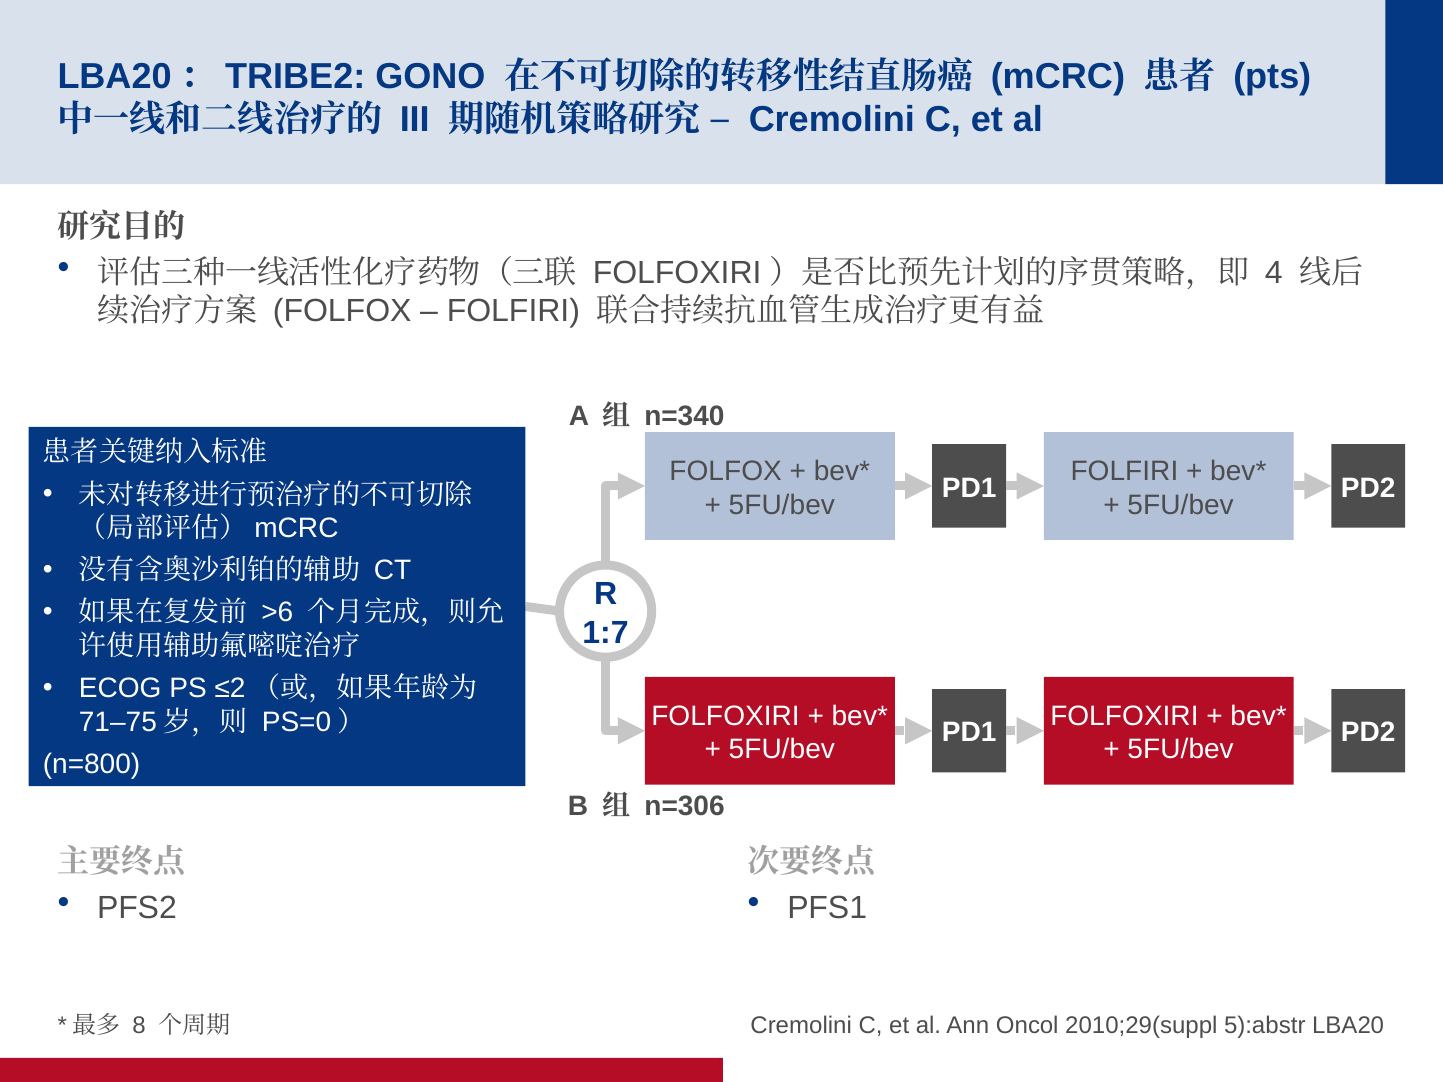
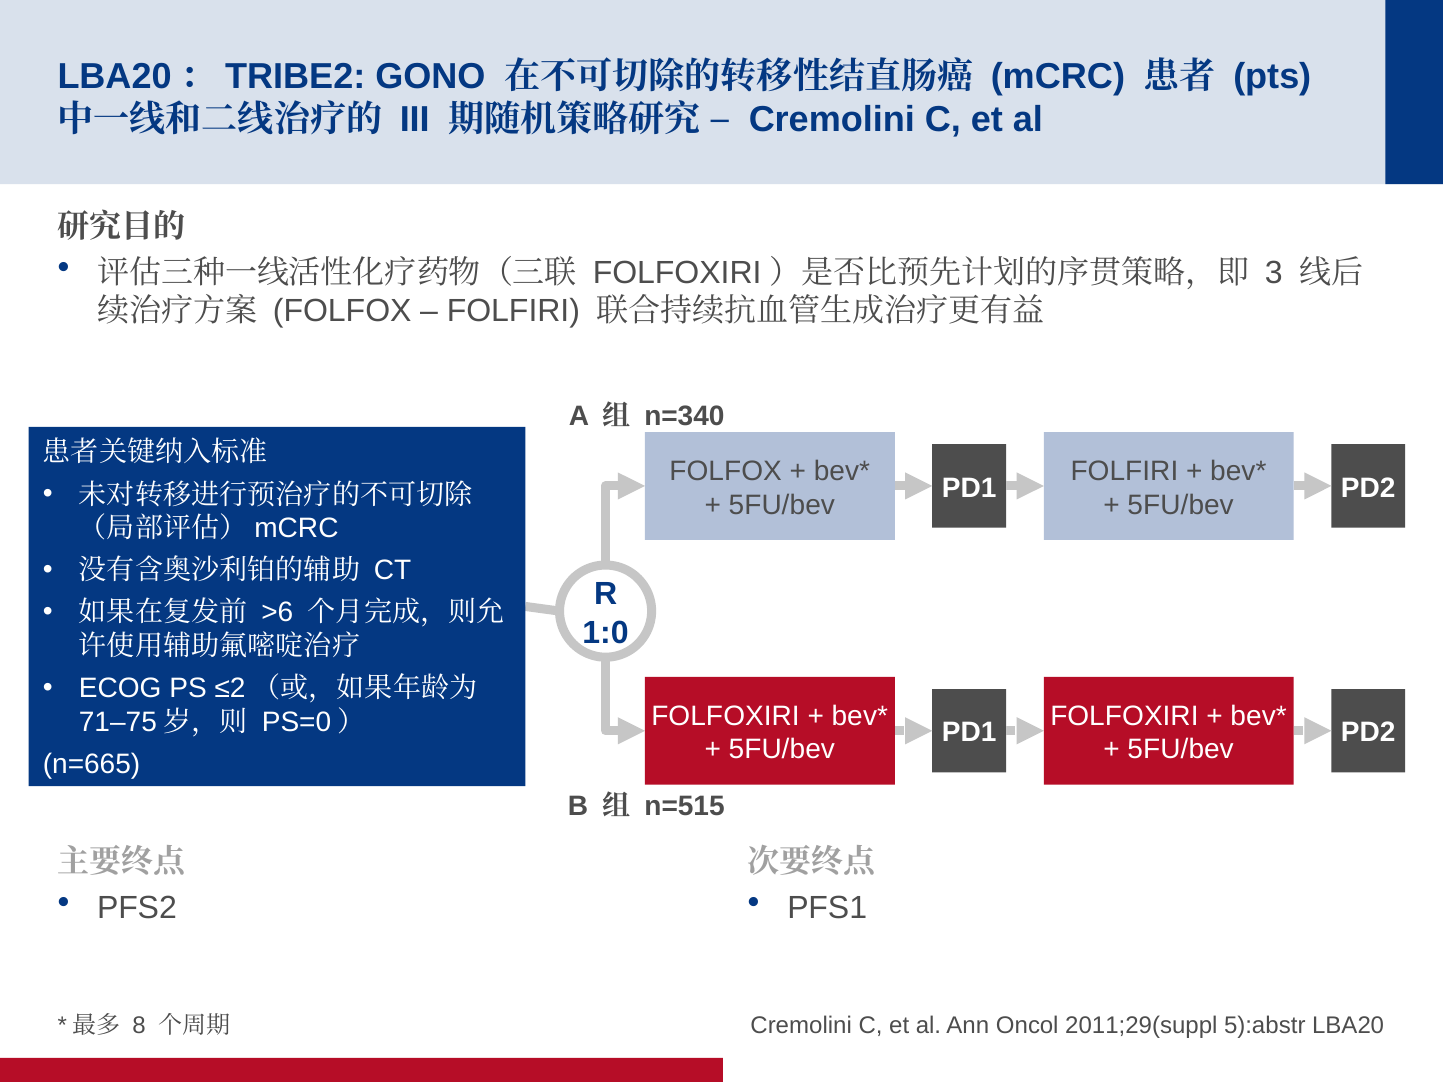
4: 4 -> 3
1:7: 1:7 -> 1:0
n=800: n=800 -> n=665
n=306: n=306 -> n=515
2010;29(suppl: 2010;29(suppl -> 2011;29(suppl
